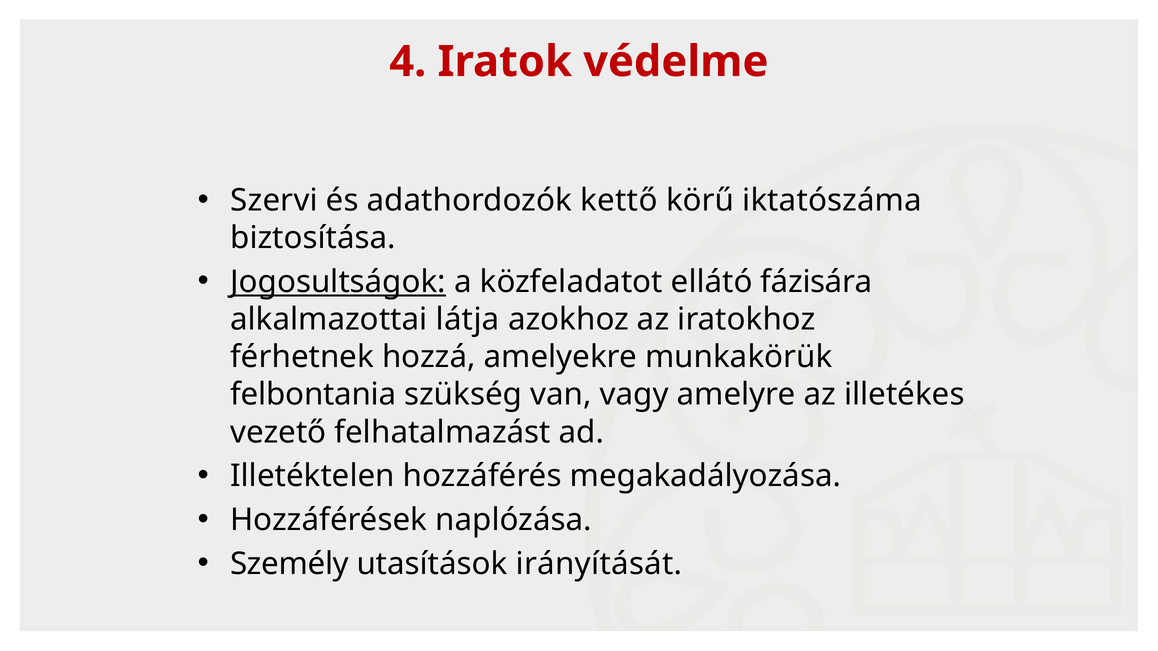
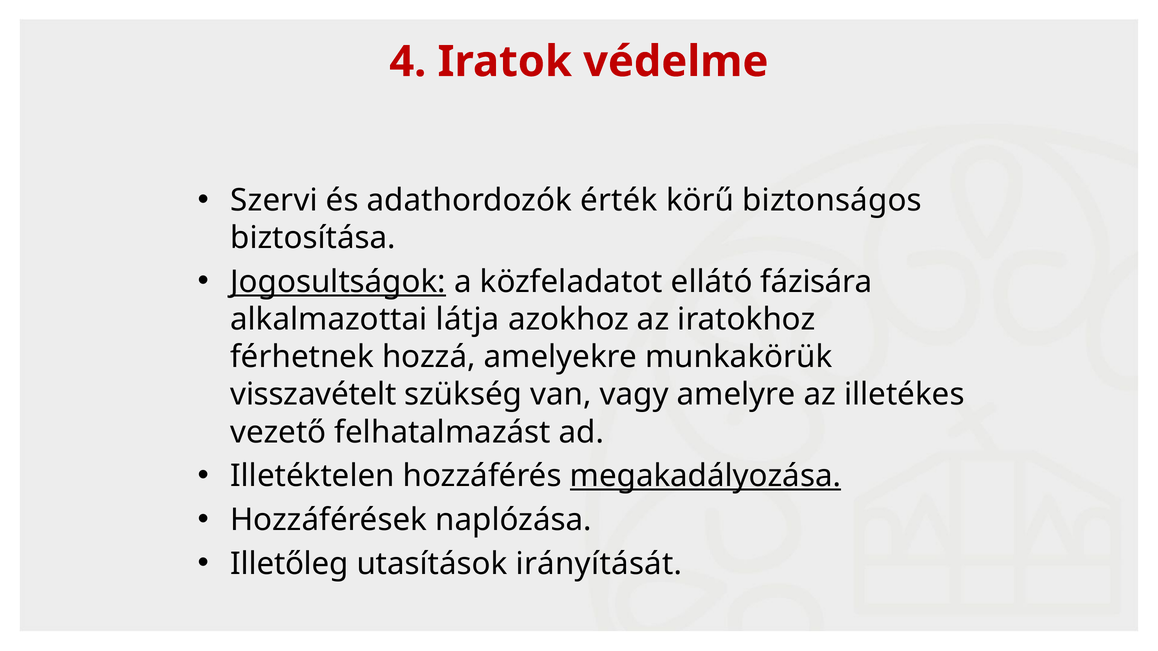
kettő: kettő -> érték
iktatószáma: iktatószáma -> biztonságos
felbontania: felbontania -> visszavételt
megakadályozása underline: none -> present
Személy: Személy -> Illetőleg
